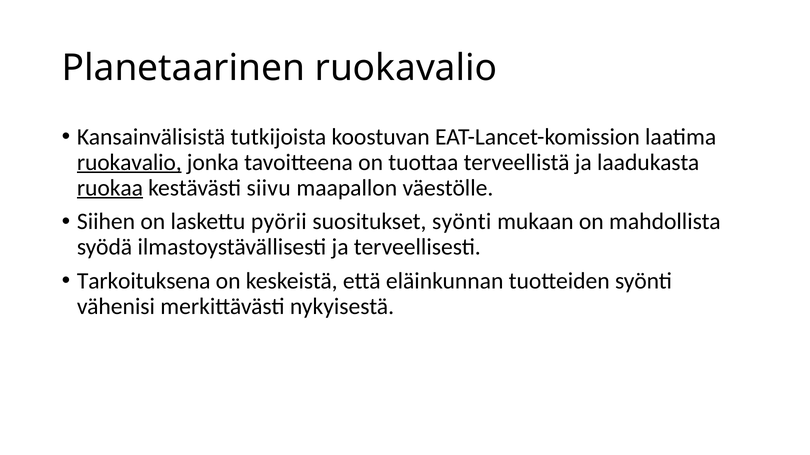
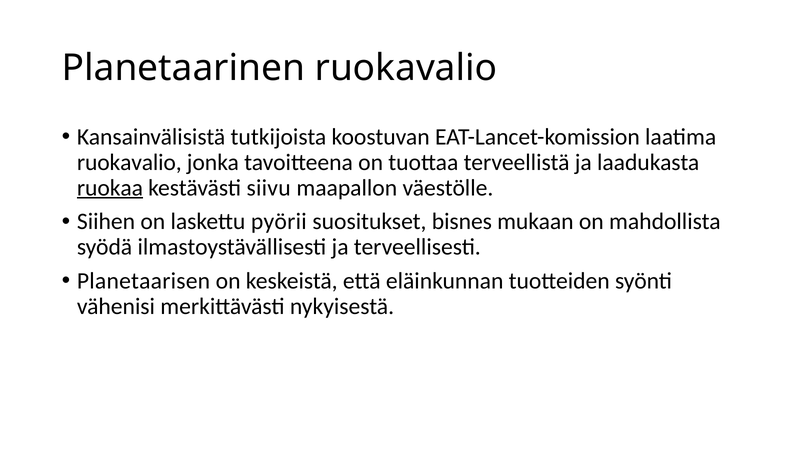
ruokavalio at (129, 162) underline: present -> none
suositukset syönti: syönti -> bisnes
Tarkoituksena: Tarkoituksena -> Planetaarisen
